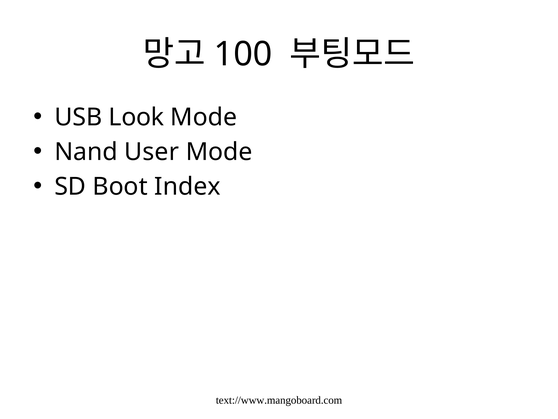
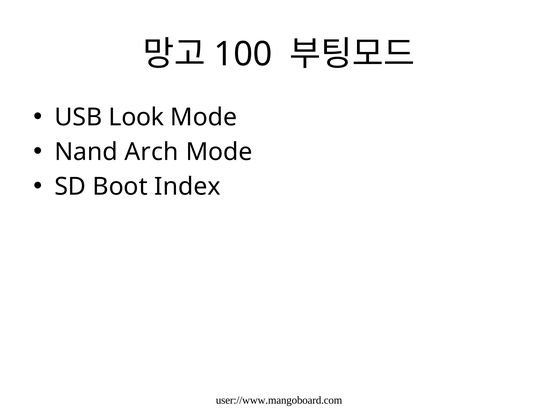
User: User -> Arch
text://www.mangoboard.com: text://www.mangoboard.com -> user://www.mangoboard.com
